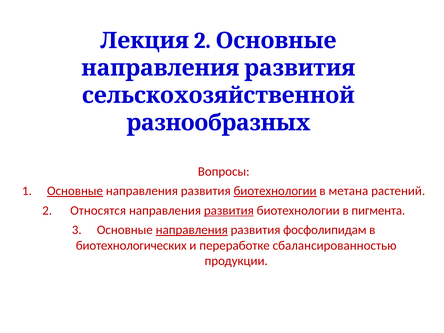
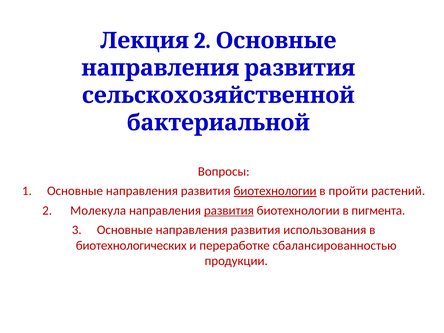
разнообразных: разнообразных -> бактериальной
Основные at (75, 191) underline: present -> none
метана: метана -> пройти
Относятся: Относятся -> Молекула
направления at (192, 230) underline: present -> none
фосфолипидам: фосфолипидам -> использования
